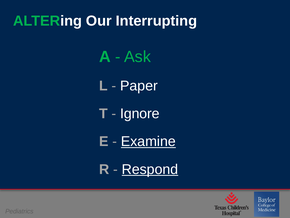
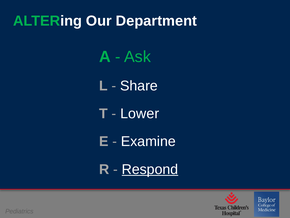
Interrupting: Interrupting -> Department
Paper: Paper -> Share
Ignore: Ignore -> Lower
Examine underline: present -> none
